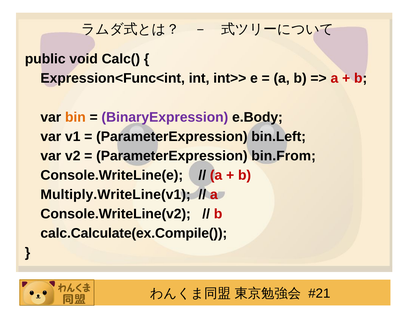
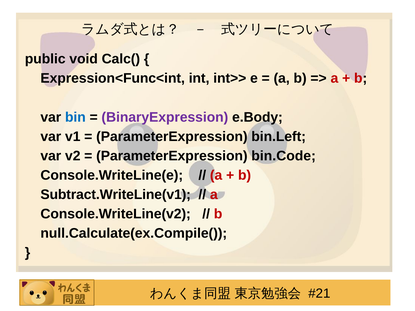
bin colour: orange -> blue
bin.From: bin.From -> bin.Code
Multiply.WriteLine(v1: Multiply.WriteLine(v1 -> Subtract.WriteLine(v1
calc.Calculate(ex.Compile(: calc.Calculate(ex.Compile( -> null.Calculate(ex.Compile(
